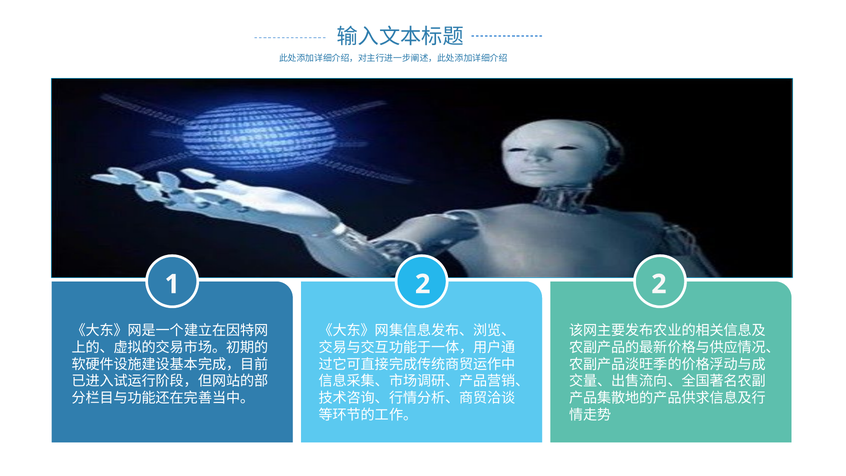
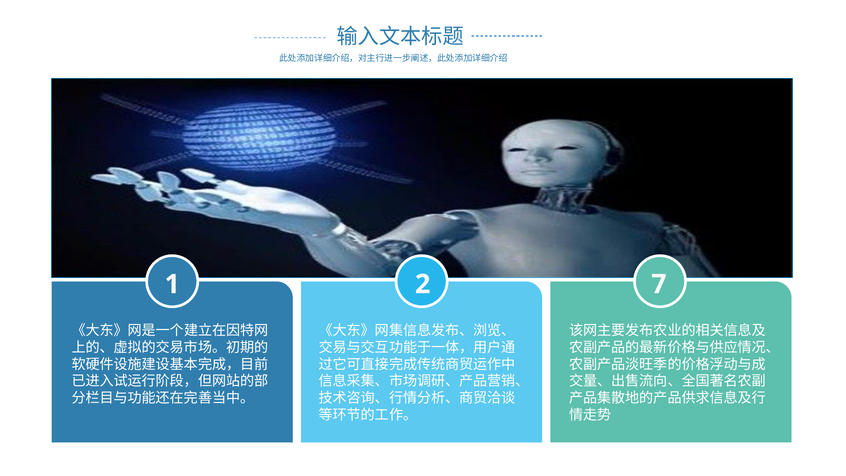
2 2: 2 -> 7
